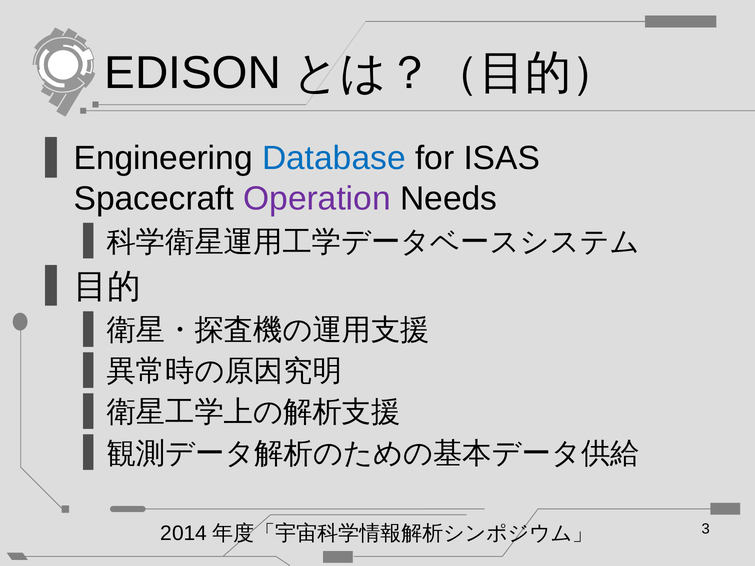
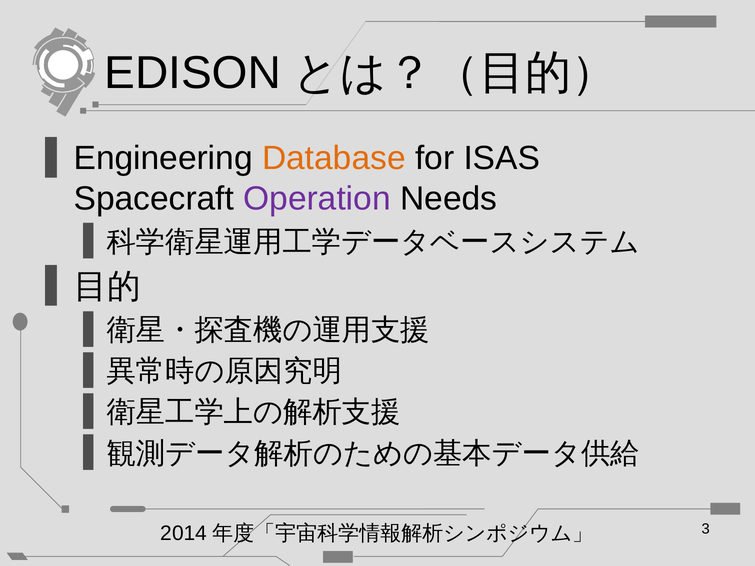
Database colour: blue -> orange
